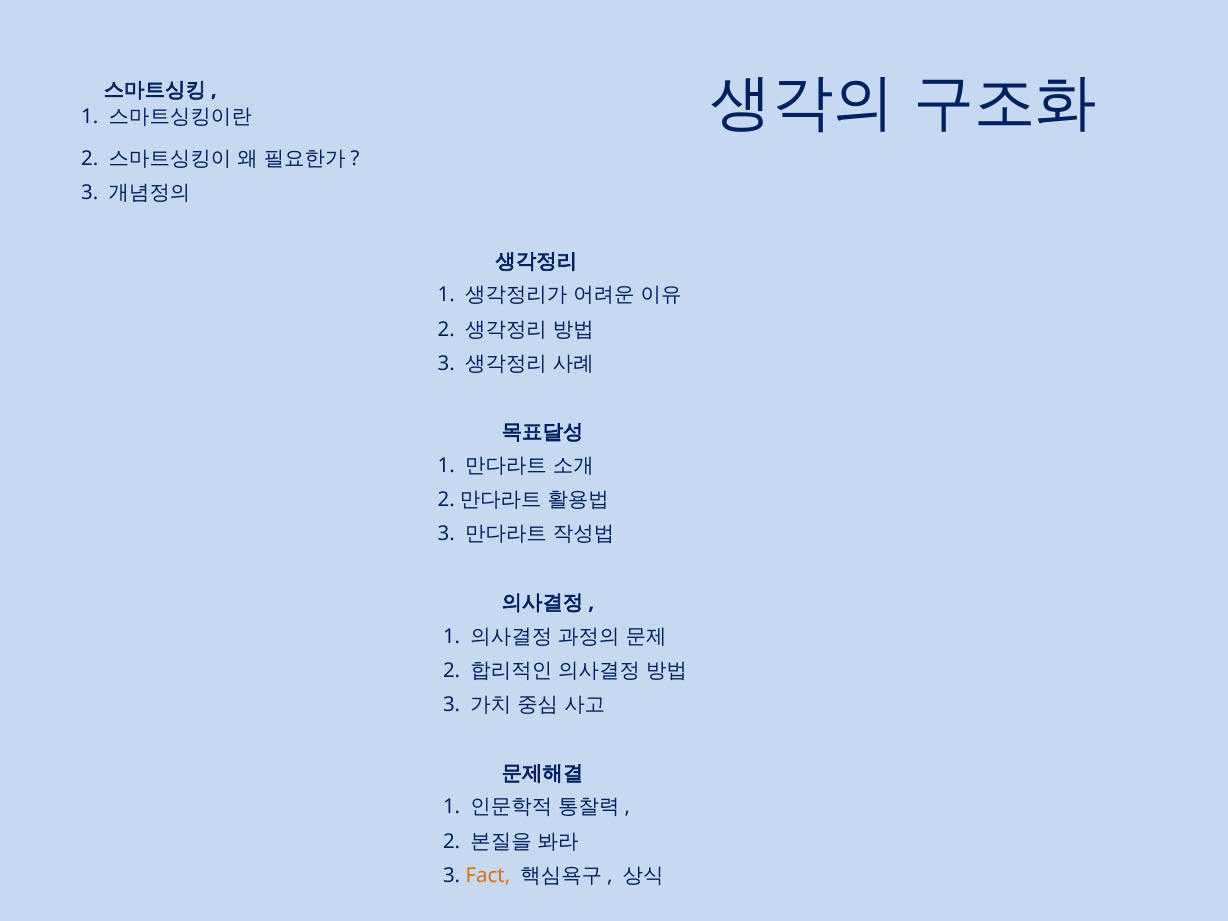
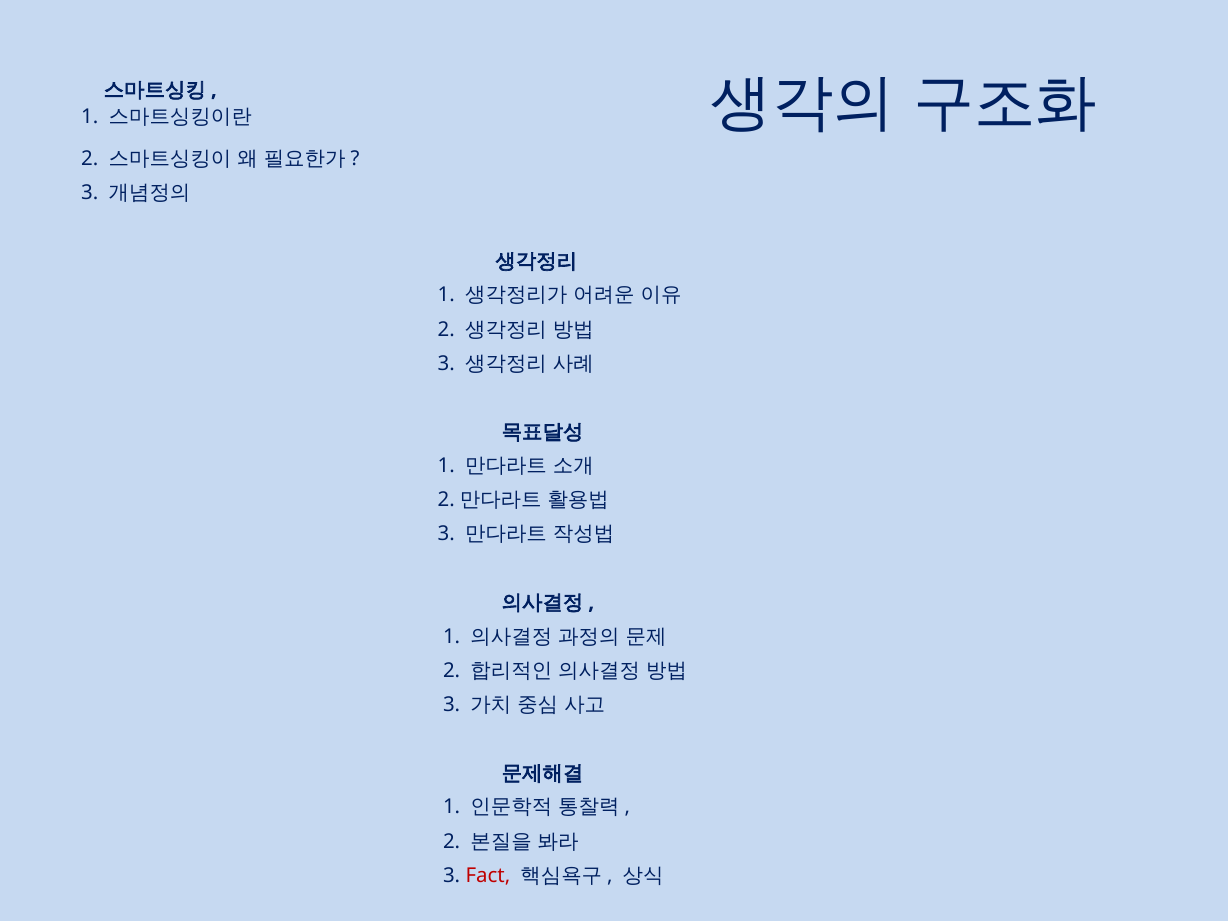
Fact colour: orange -> red
